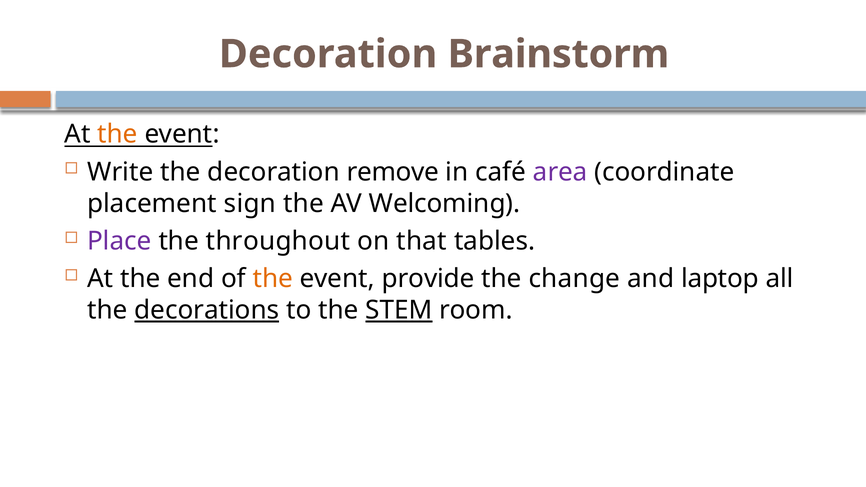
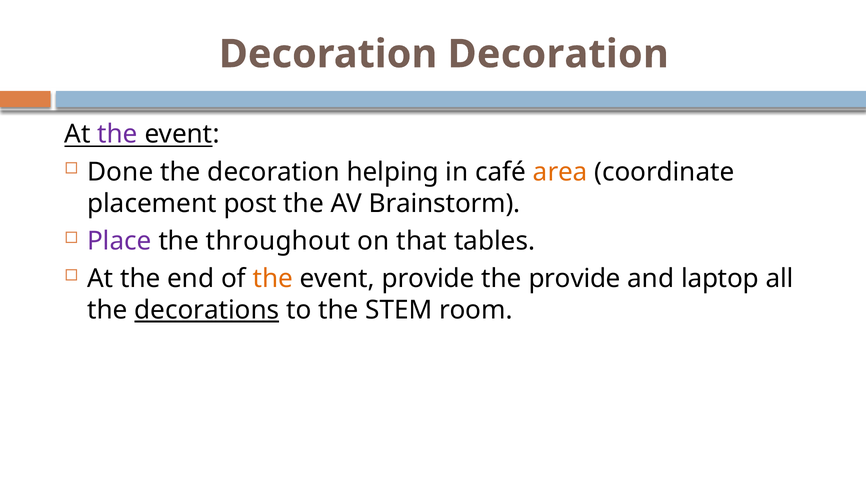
Decoration Brainstorm: Brainstorm -> Decoration
the at (117, 134) colour: orange -> purple
Write: Write -> Done
remove: remove -> helping
area colour: purple -> orange
sign: sign -> post
Welcoming: Welcoming -> Brainstorm
the change: change -> provide
STEM underline: present -> none
